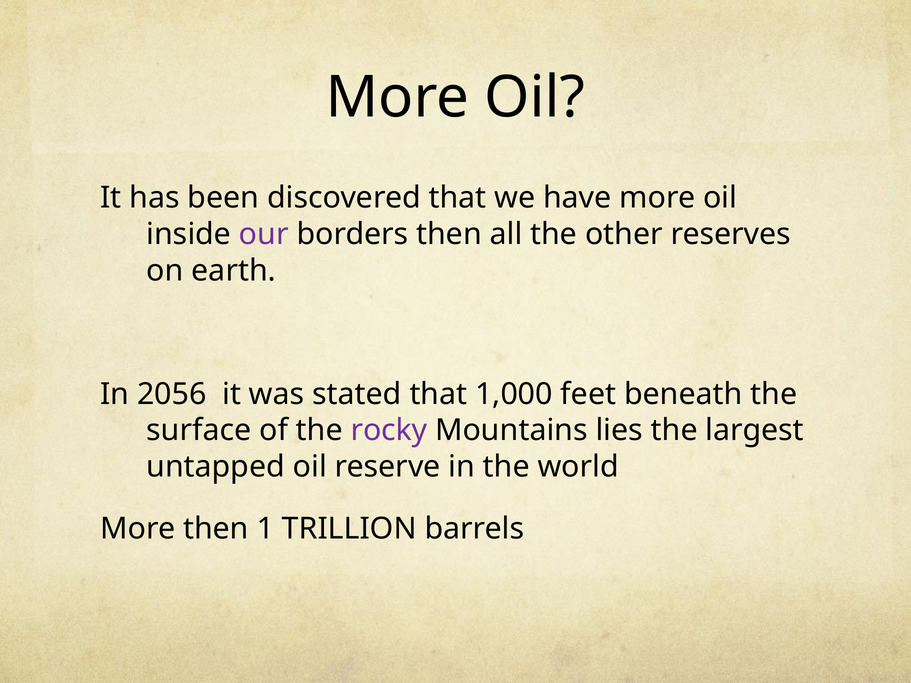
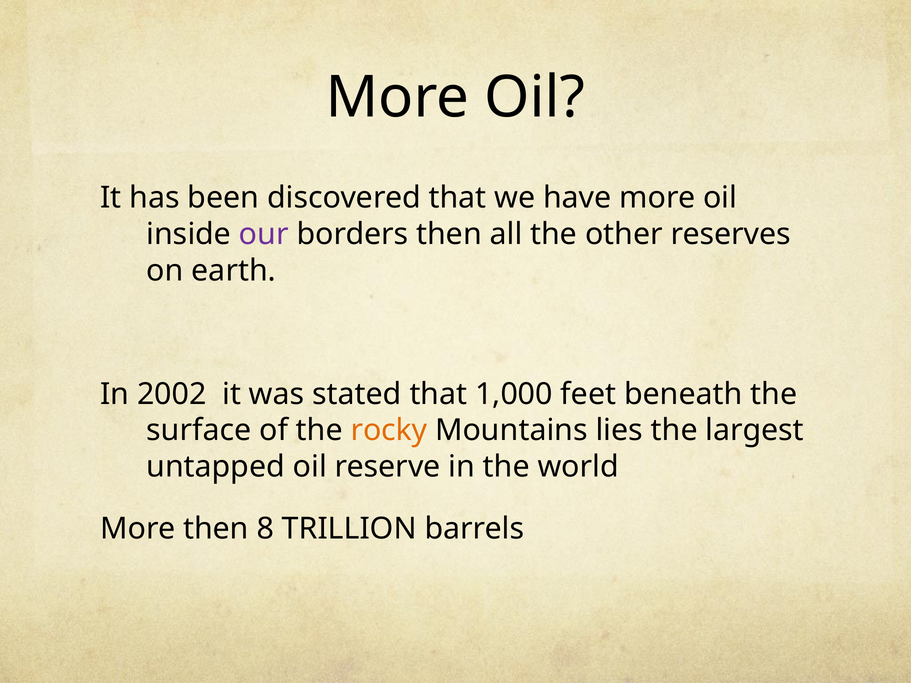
2056: 2056 -> 2002
rocky colour: purple -> orange
1: 1 -> 8
